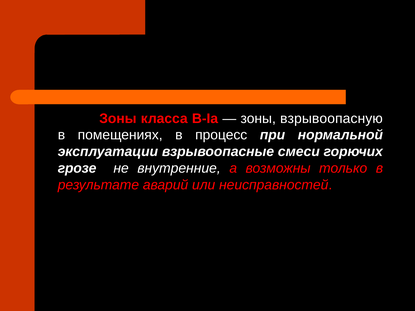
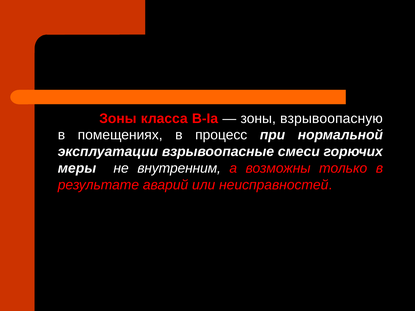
грозе: грозе -> меры
внутренние: внутренние -> внутренним
